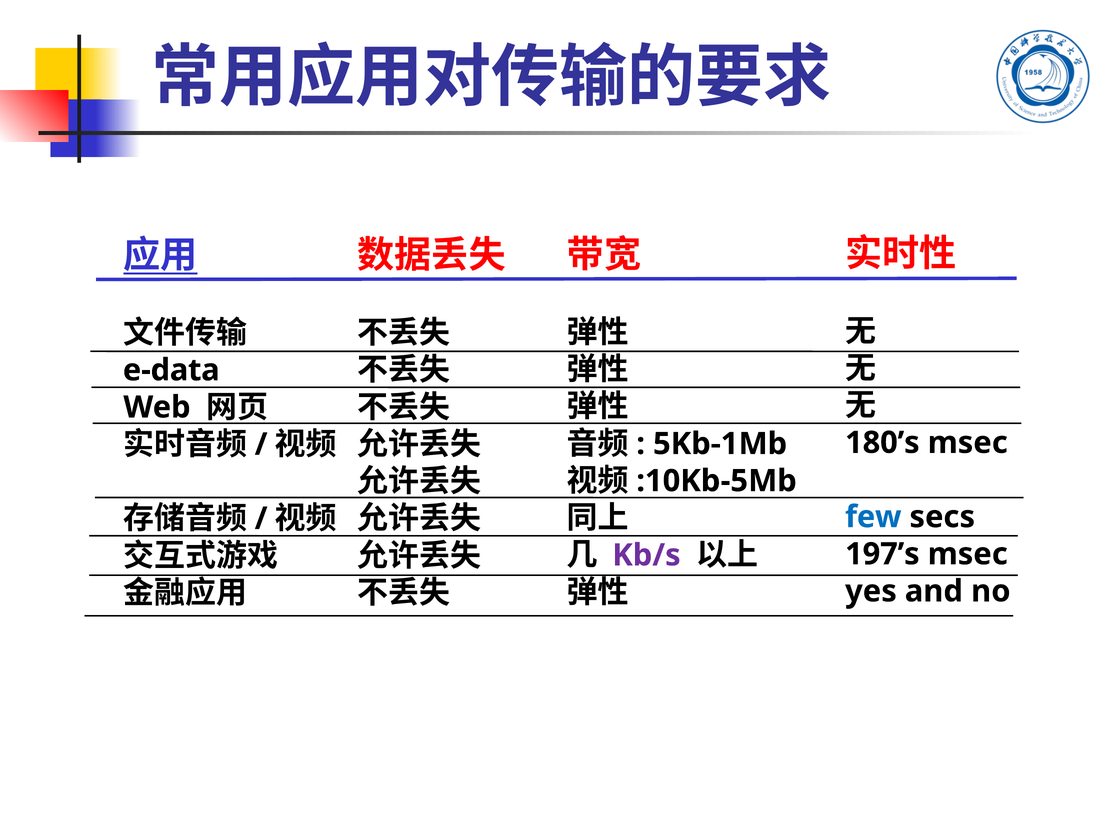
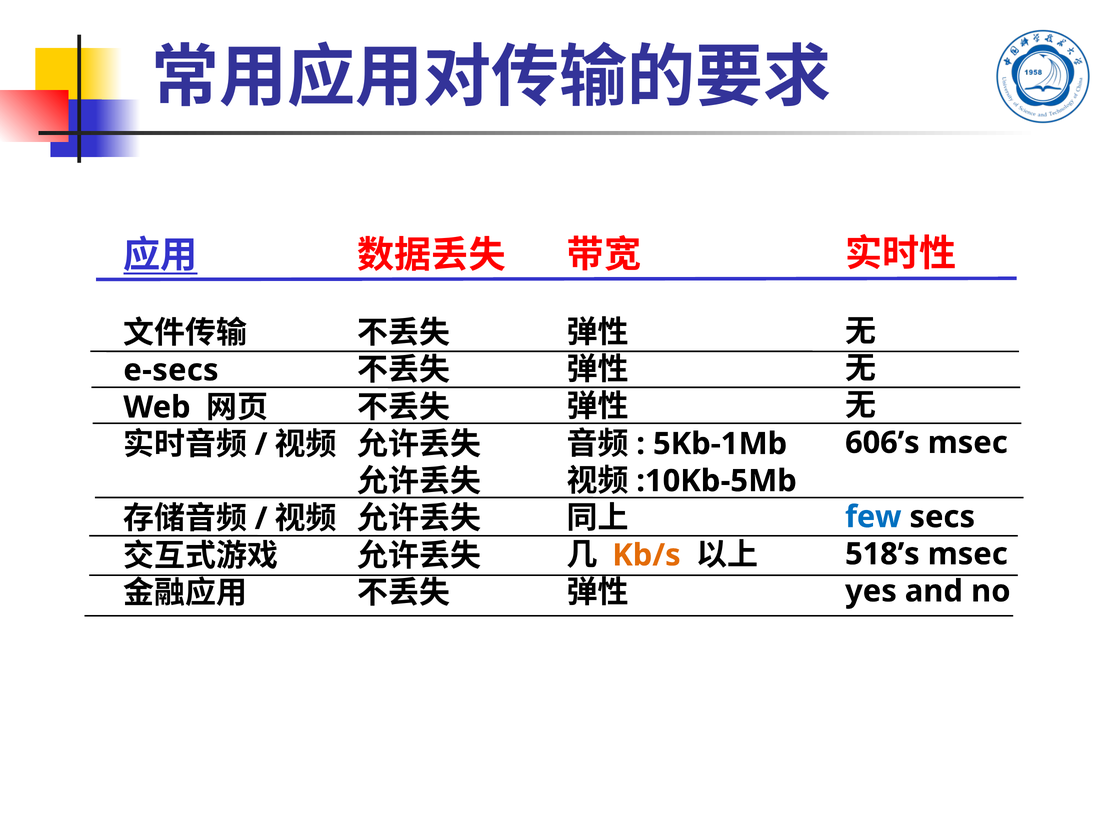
e-data: e-data -> e-secs
180’s: 180’s -> 606’s
Kb/s colour: purple -> orange
197’s: 197’s -> 518’s
